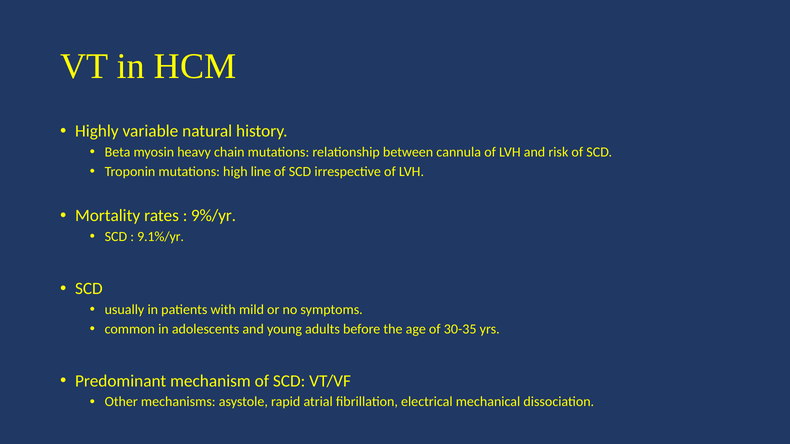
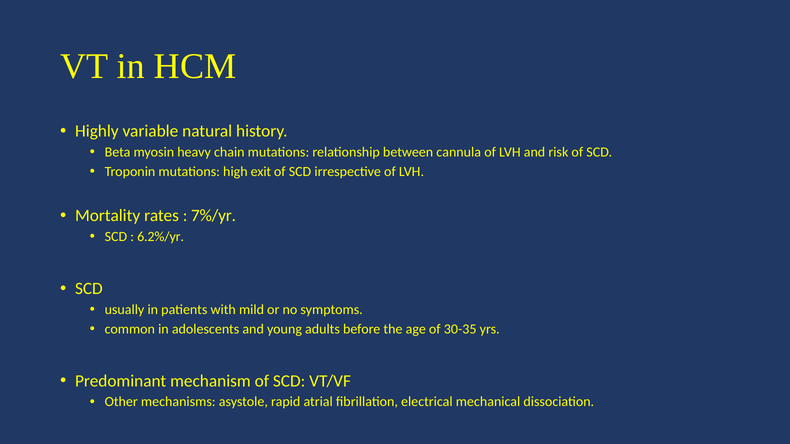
line: line -> exit
9%/yr: 9%/yr -> 7%/yr
9.1%/yr: 9.1%/yr -> 6.2%/yr
